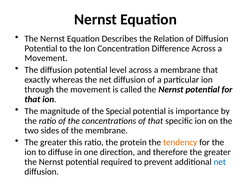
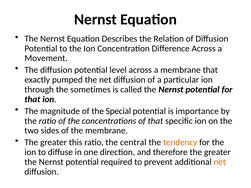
whereas: whereas -> pumped
the movement: movement -> sometimes
protein: protein -> central
net at (220, 162) colour: blue -> orange
